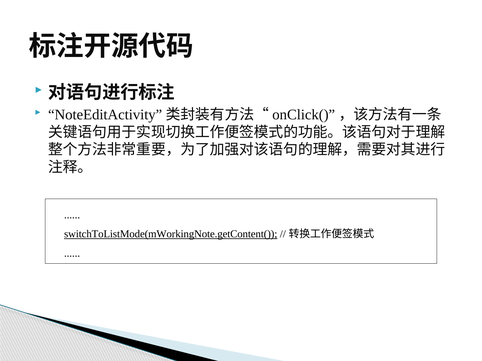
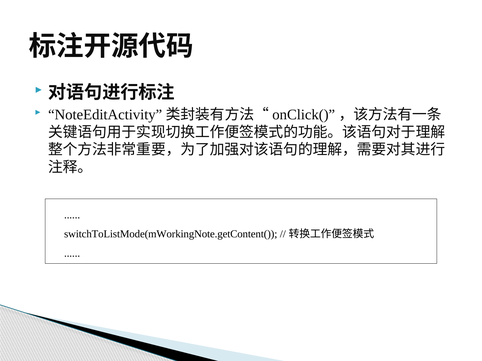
switchToListMode(mWorkingNote.getContent( underline: present -> none
